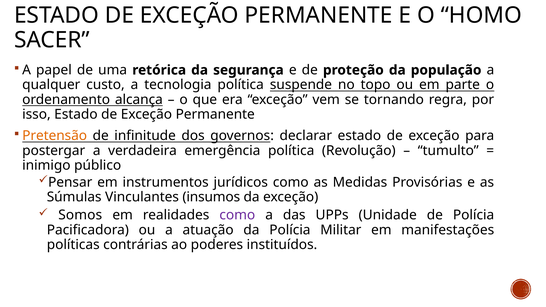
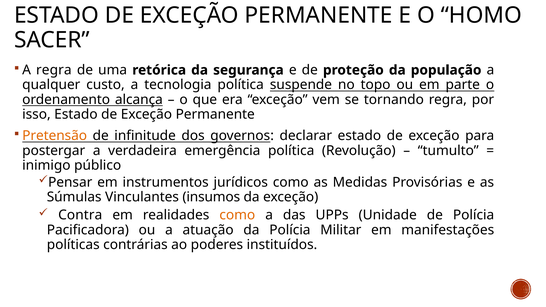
A papel: papel -> regra
Somos: Somos -> Contra
como at (237, 215) colour: purple -> orange
